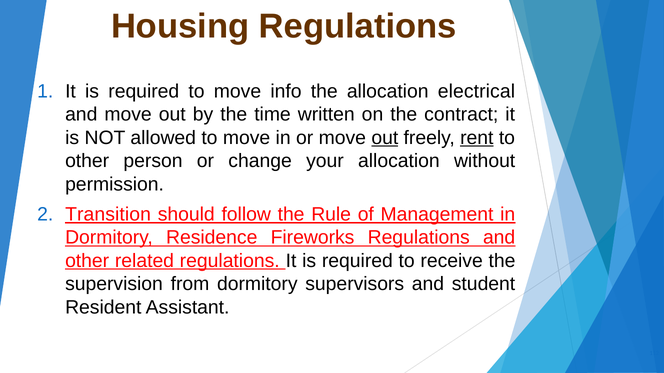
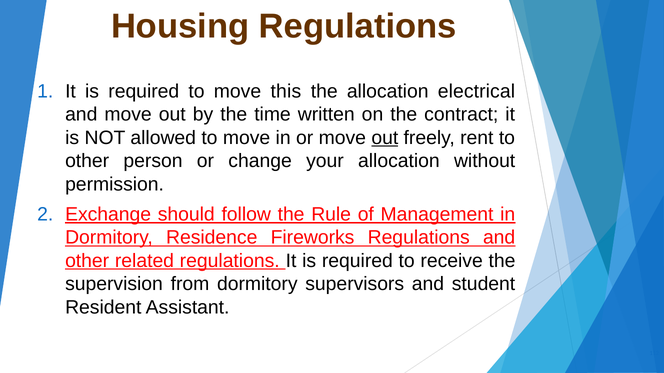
info: info -> this
rent underline: present -> none
Transition: Transition -> Exchange
